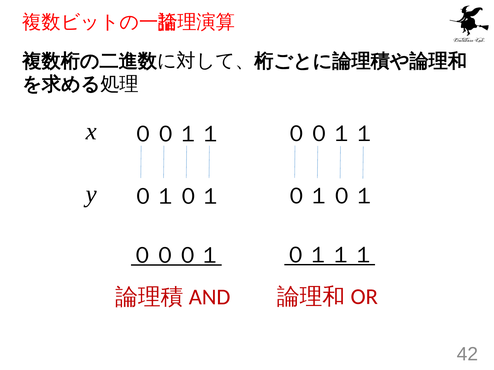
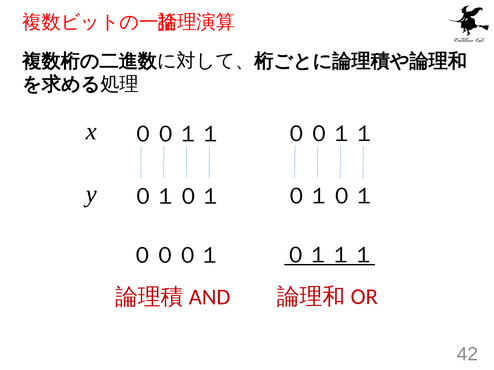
０００１ underline: present -> none
